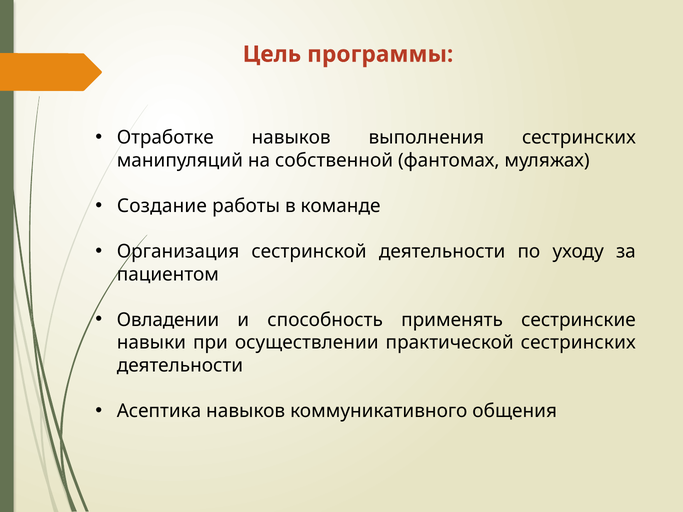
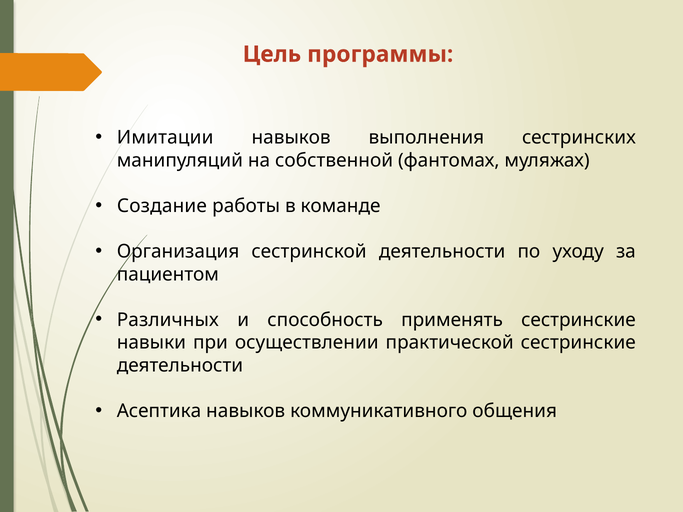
Отработке: Отработке -> Имитации
Овладении: Овладении -> Различных
практической сестринских: сестринских -> сестринские
